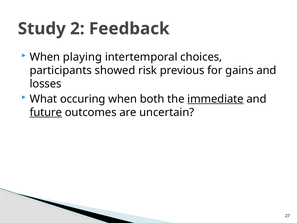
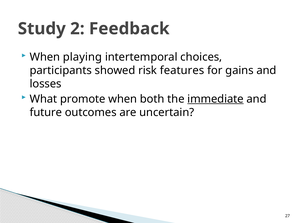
previous: previous -> features
occuring: occuring -> promote
future underline: present -> none
